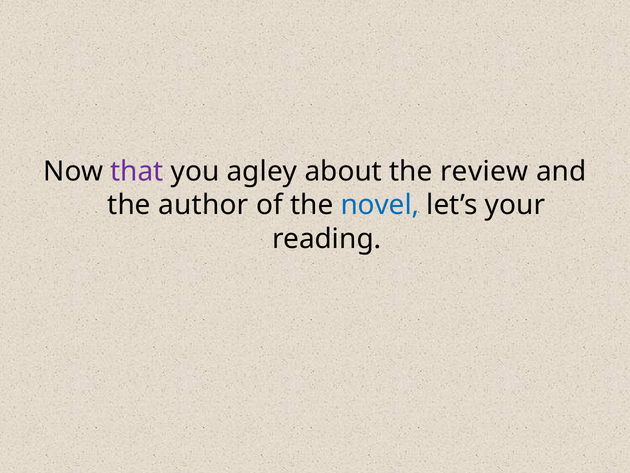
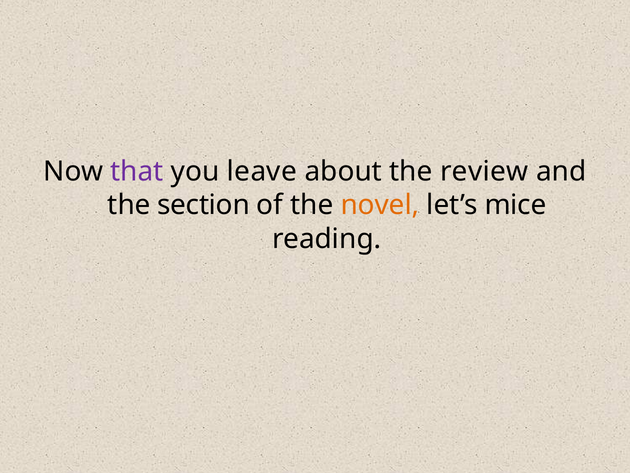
agley: agley -> leave
author: author -> section
novel colour: blue -> orange
your: your -> mice
